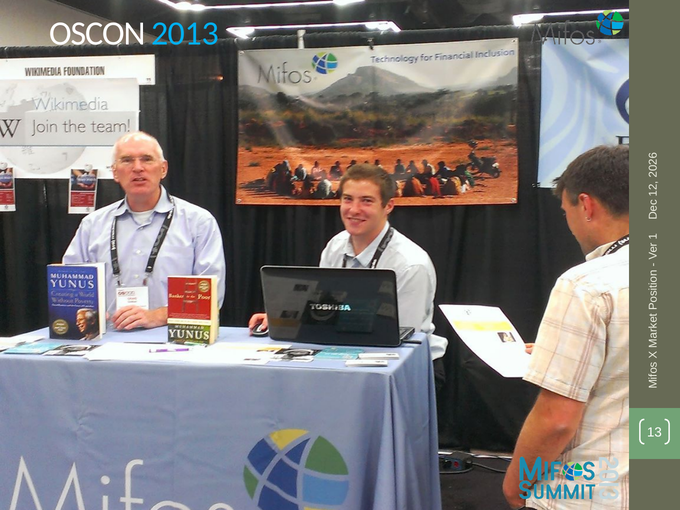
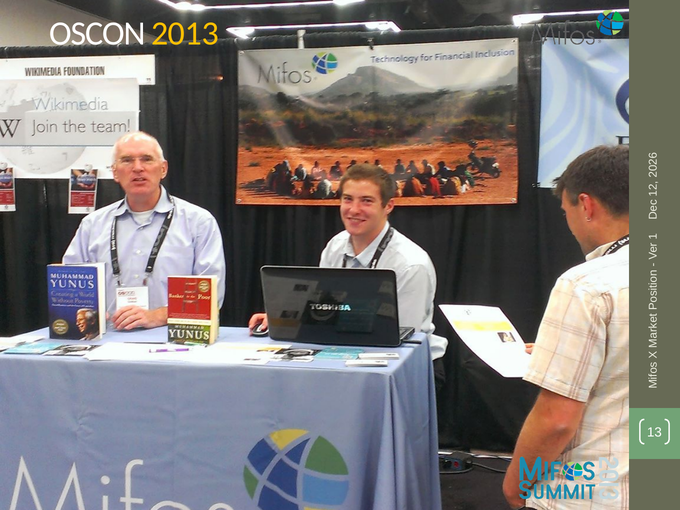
2013 colour: light blue -> yellow
